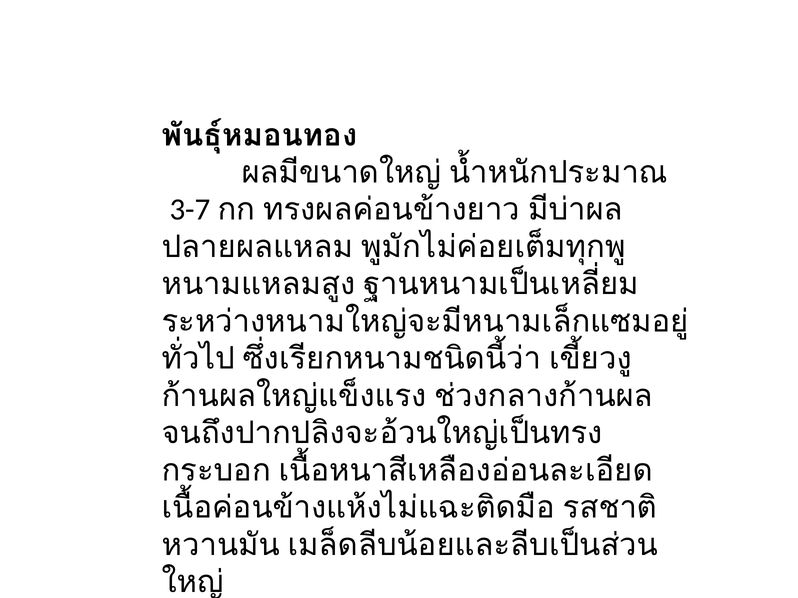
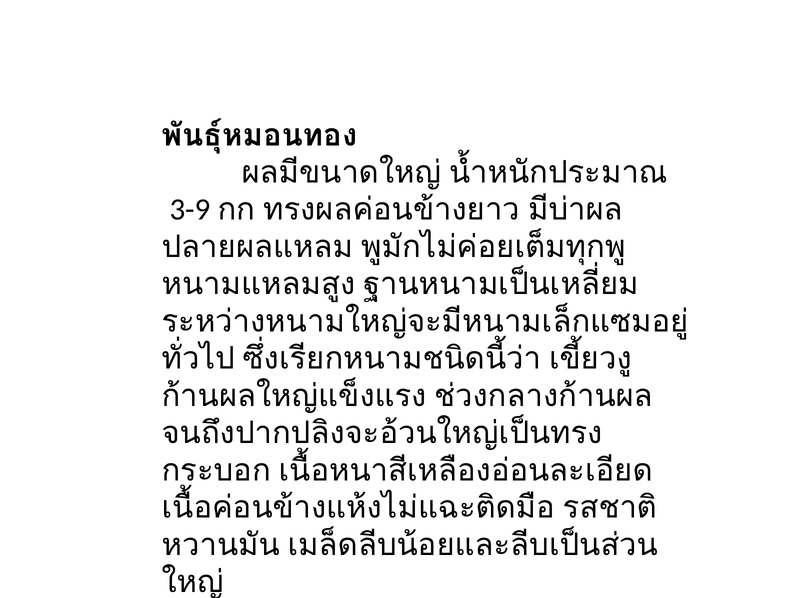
3-7: 3-7 -> 3-9
